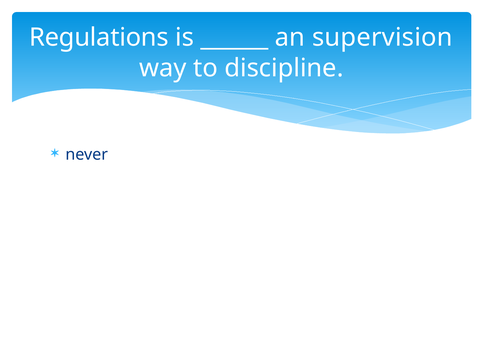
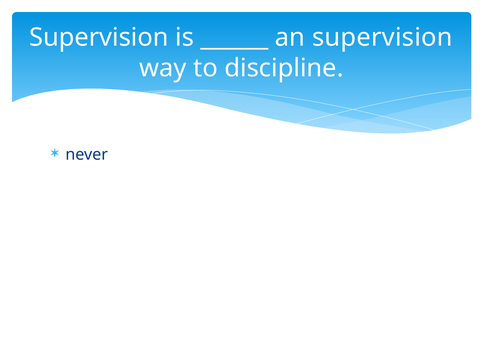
Regulations at (99, 37): Regulations -> Supervision
